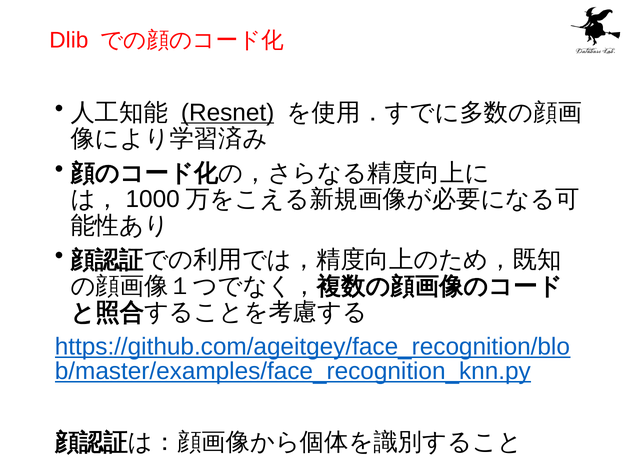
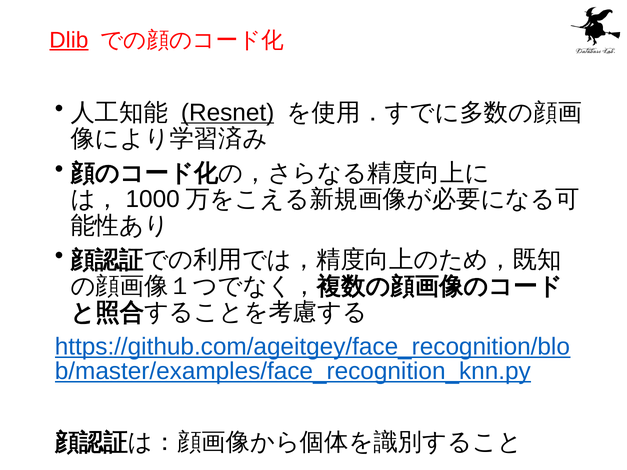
Dlib underline: none -> present
